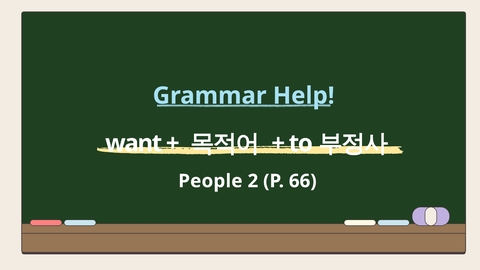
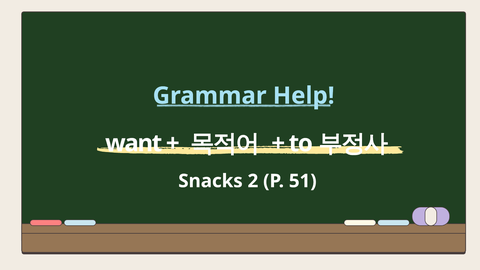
People: People -> Snacks
66: 66 -> 51
